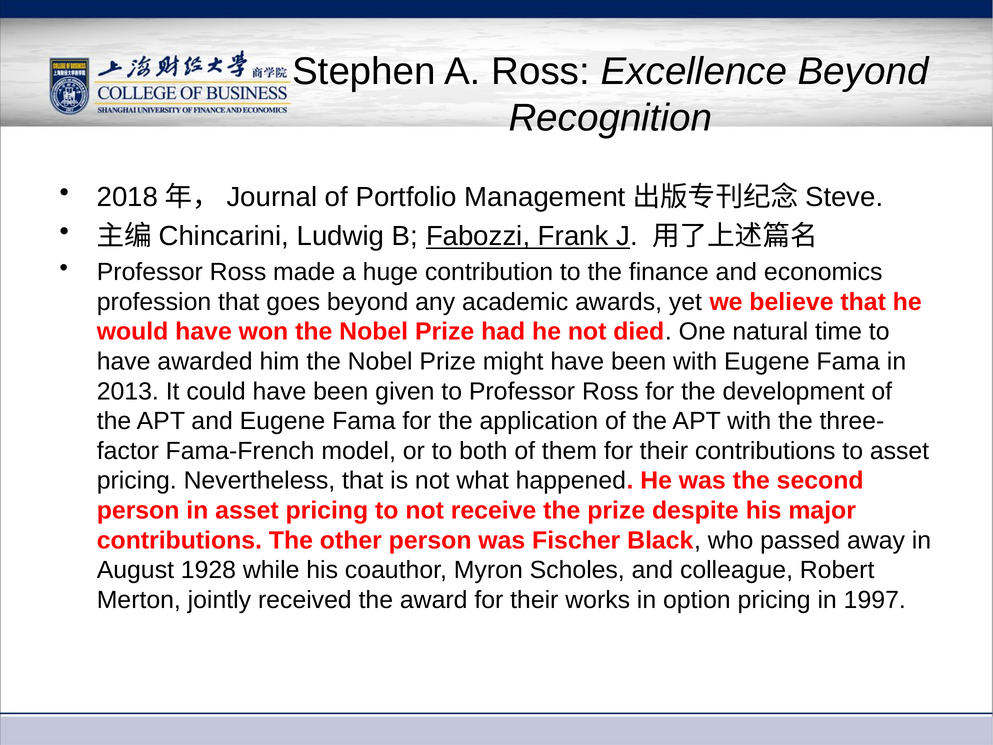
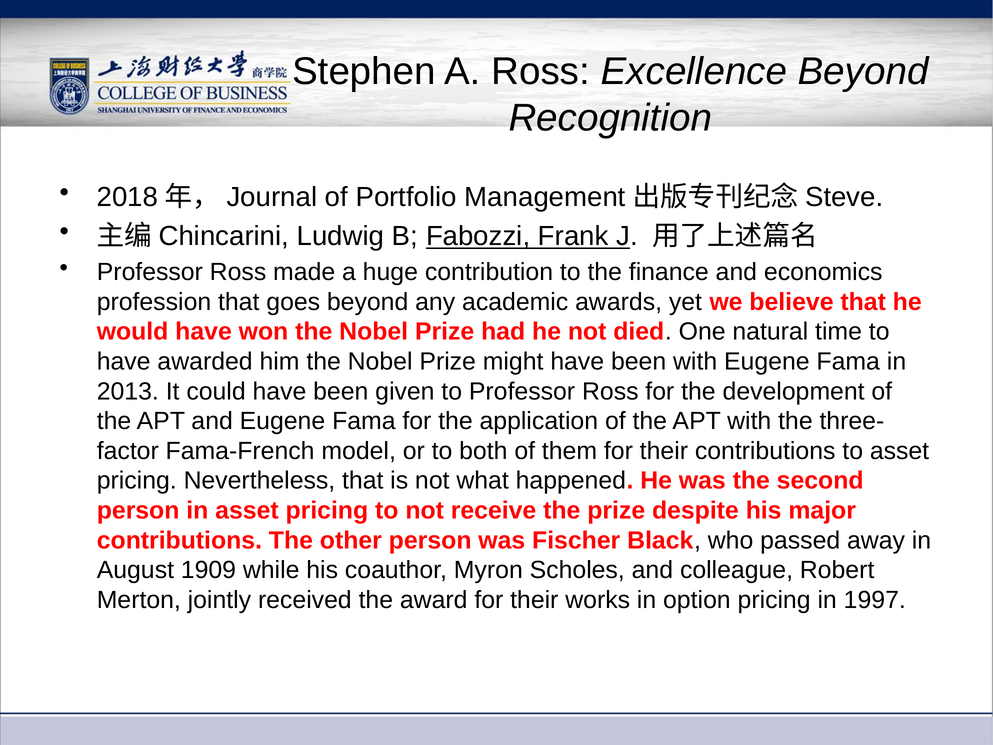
1928: 1928 -> 1909
